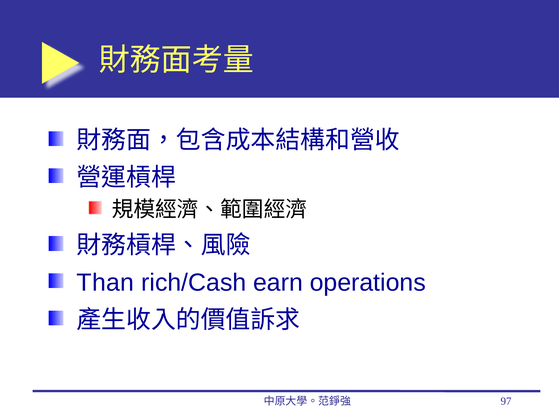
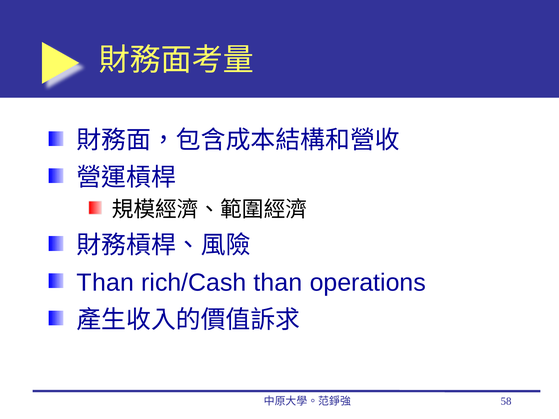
rich/Cash earn: earn -> than
97: 97 -> 58
